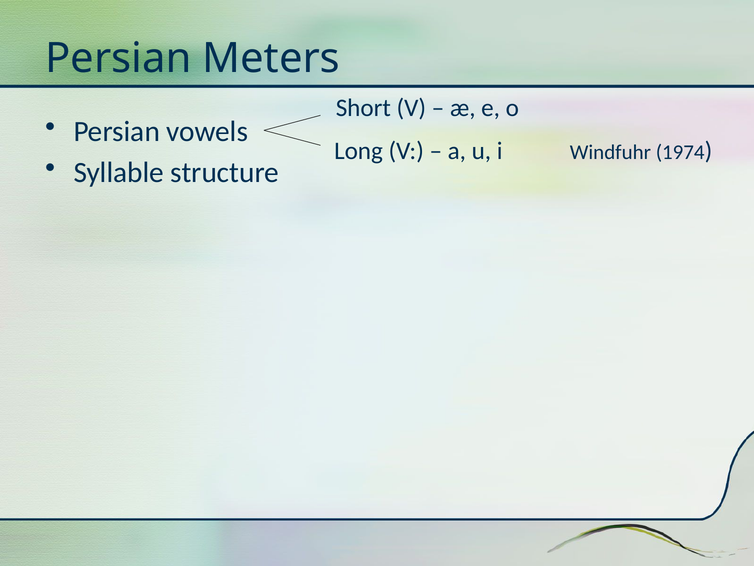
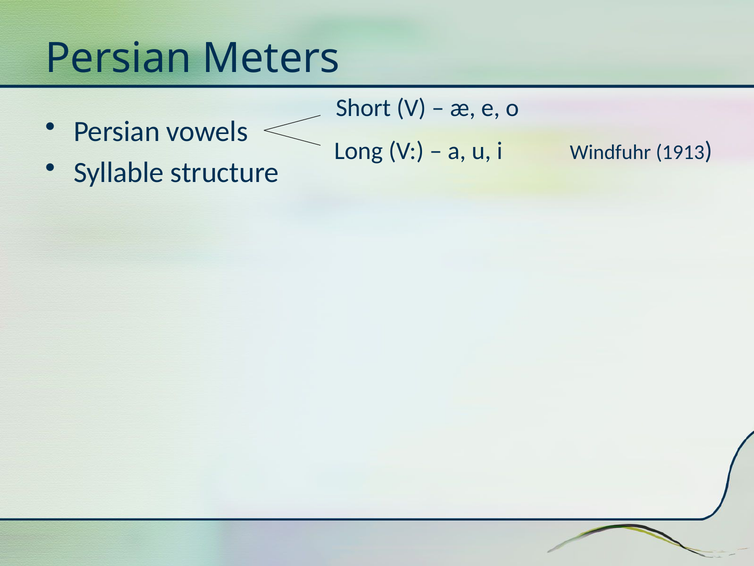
1974: 1974 -> 1913
